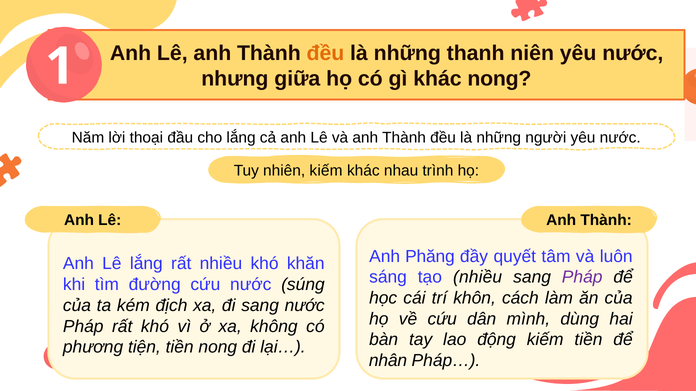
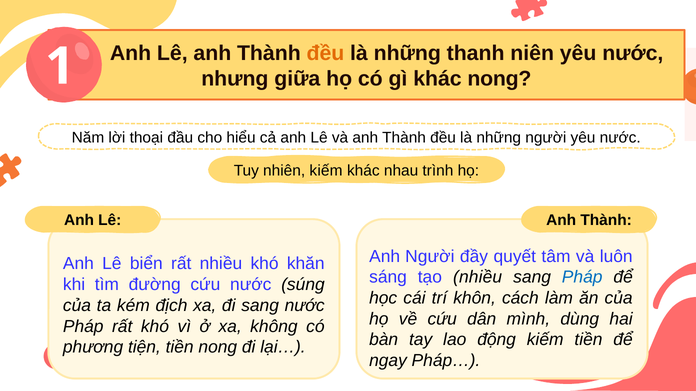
cho lắng: lắng -> hiểu
Anh Phăng: Phăng -> Người
Lê lắng: lắng -> biển
Pháp at (582, 278) colour: purple -> blue
nhân: nhân -> ngay
